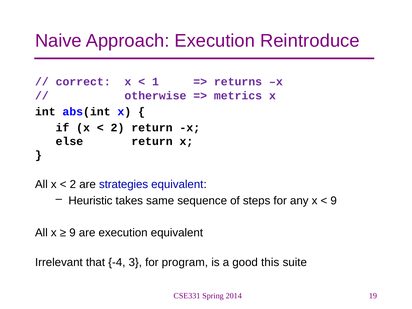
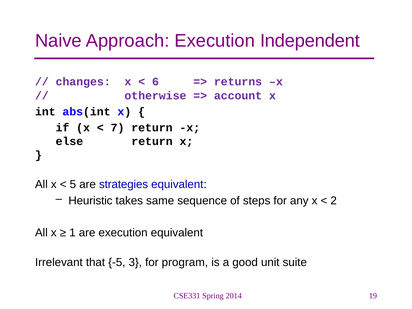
Reintroduce: Reintroduce -> Independent
correct: correct -> changes
1: 1 -> 6
metrics: metrics -> account
2 at (118, 128): 2 -> 7
2 at (73, 185): 2 -> 5
9 at (334, 201): 9 -> 2
9 at (72, 233): 9 -> 1
-4: -4 -> -5
this: this -> unit
